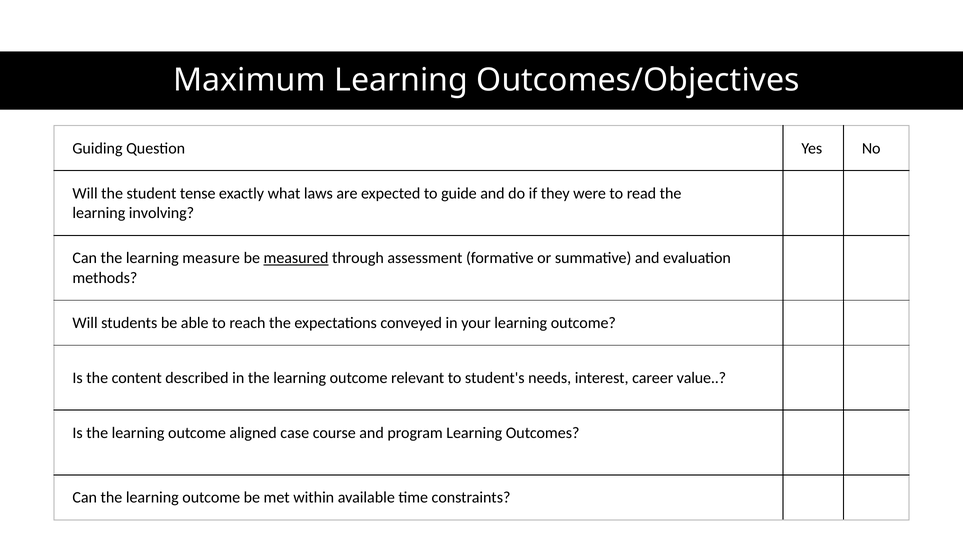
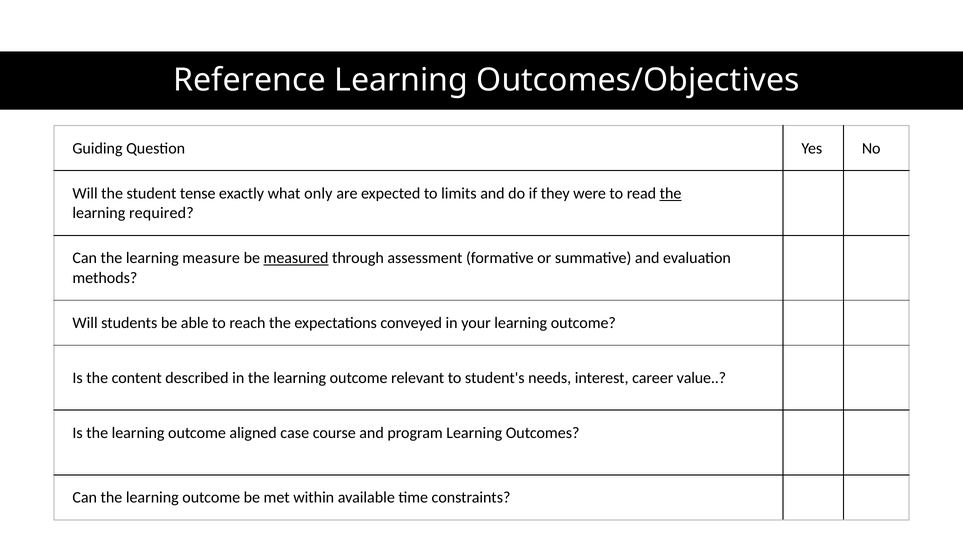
Maximum: Maximum -> Reference
laws: laws -> only
guide: guide -> limits
the at (671, 193) underline: none -> present
involving: involving -> required
